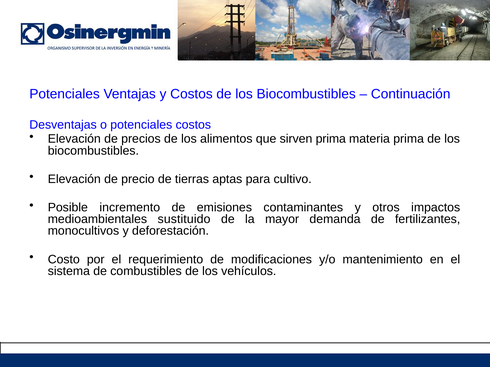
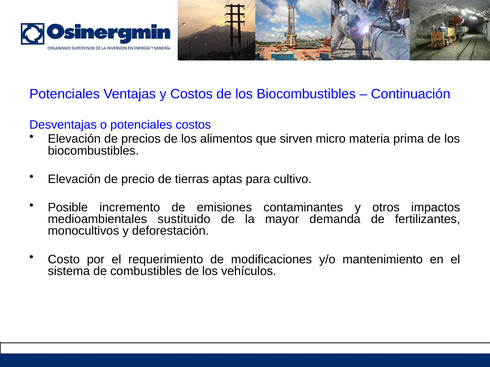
sirven prima: prima -> micro
